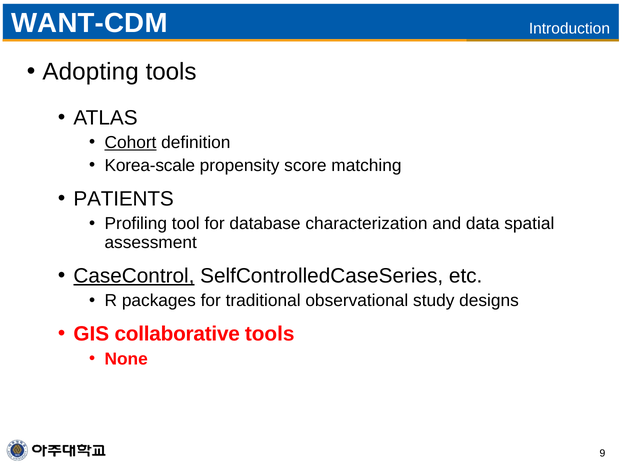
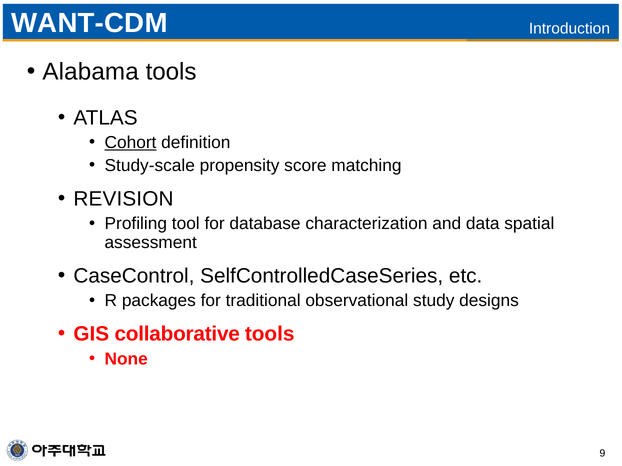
Adopting: Adopting -> Alabama
Korea-scale: Korea-scale -> Study-scale
PATIENTS: PATIENTS -> REVISION
CaseControl underline: present -> none
